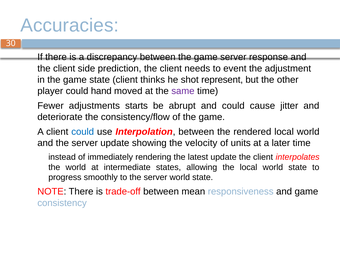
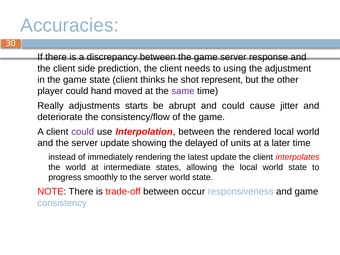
event: event -> using
Fewer: Fewer -> Really
could at (83, 132) colour: blue -> purple
velocity: velocity -> delayed
mean: mean -> occur
